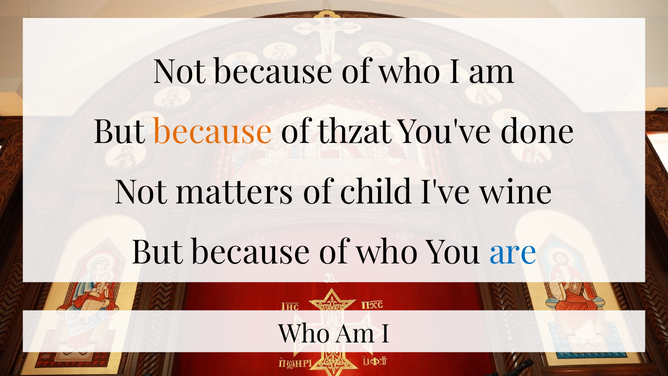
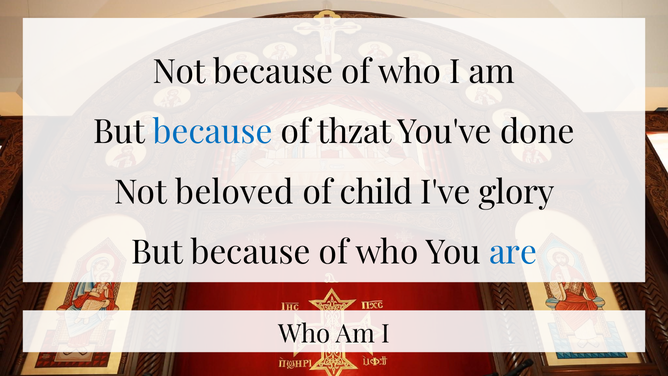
because at (213, 132) colour: orange -> blue
matters: matters -> beloved
wine: wine -> glory
